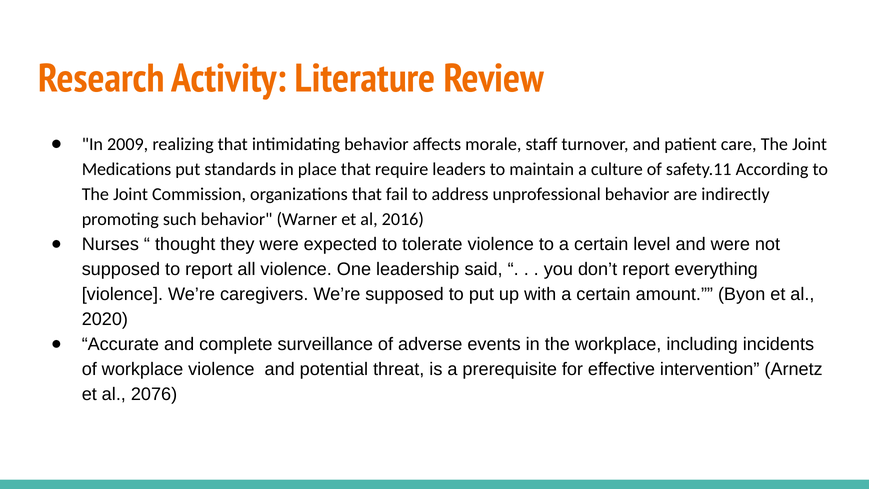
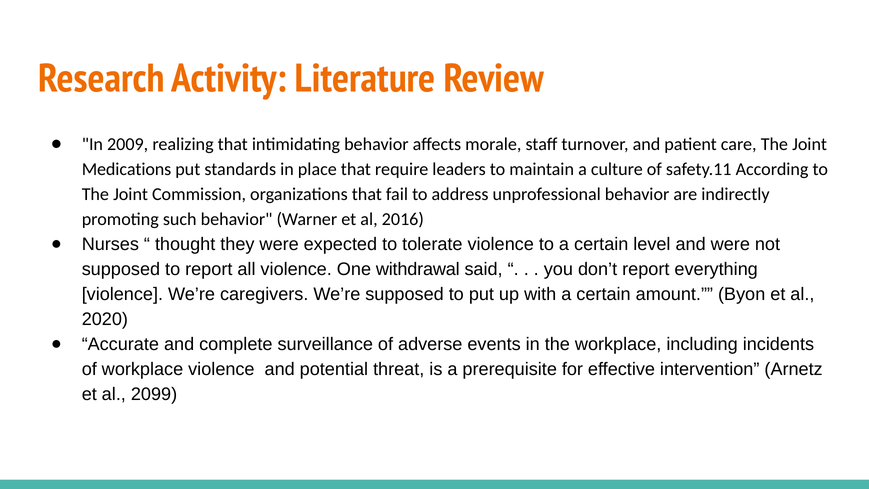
leadership: leadership -> withdrawal
2076: 2076 -> 2099
